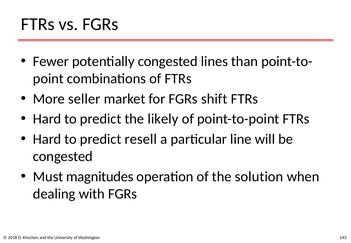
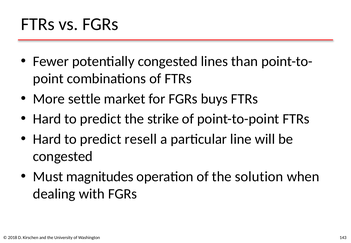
seller: seller -> settle
shift: shift -> buys
likely: likely -> strike
